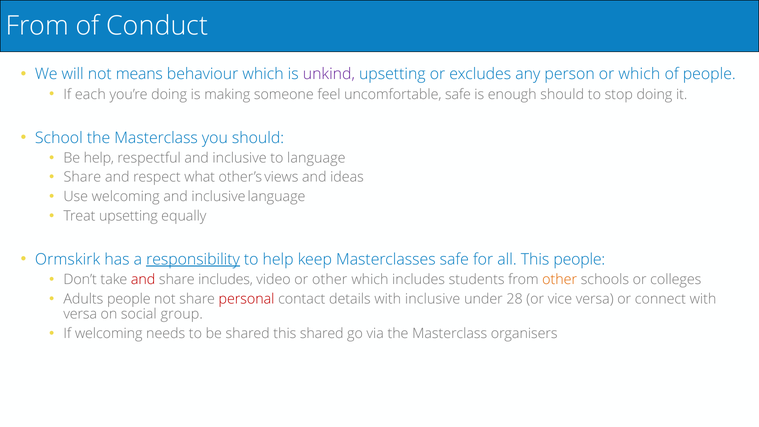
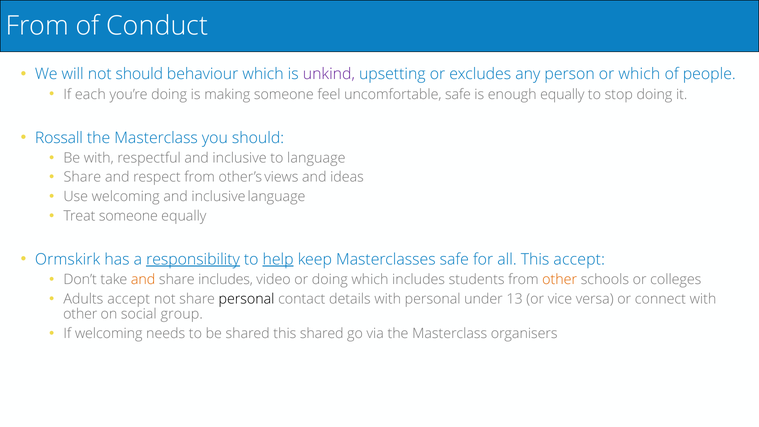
not means: means -> should
enough should: should -> equally
School: School -> Rossall
Be help: help -> with
respect what: what -> from
Treat upsetting: upsetting -> someone
help at (278, 259) underline: none -> present
This people: people -> accept
and at (143, 280) colour: red -> orange
or other: other -> doing
Adults people: people -> accept
personal at (246, 299) colour: red -> black
with inclusive: inclusive -> personal
28: 28 -> 13
versa at (80, 314): versa -> other
